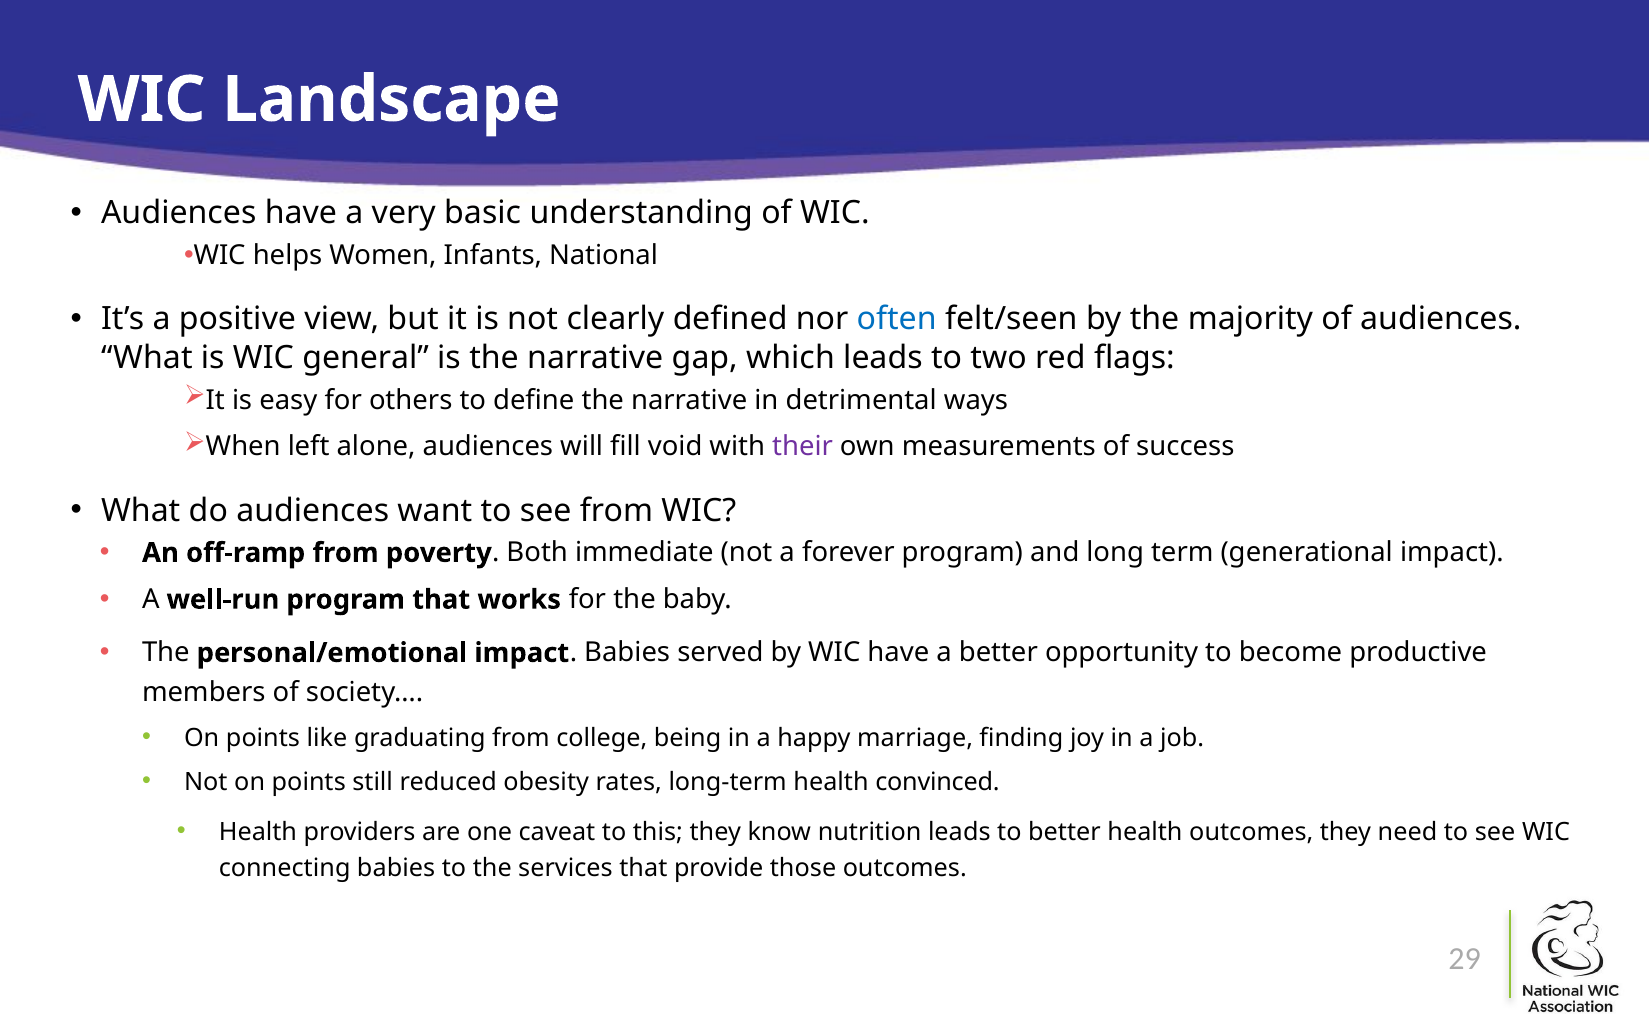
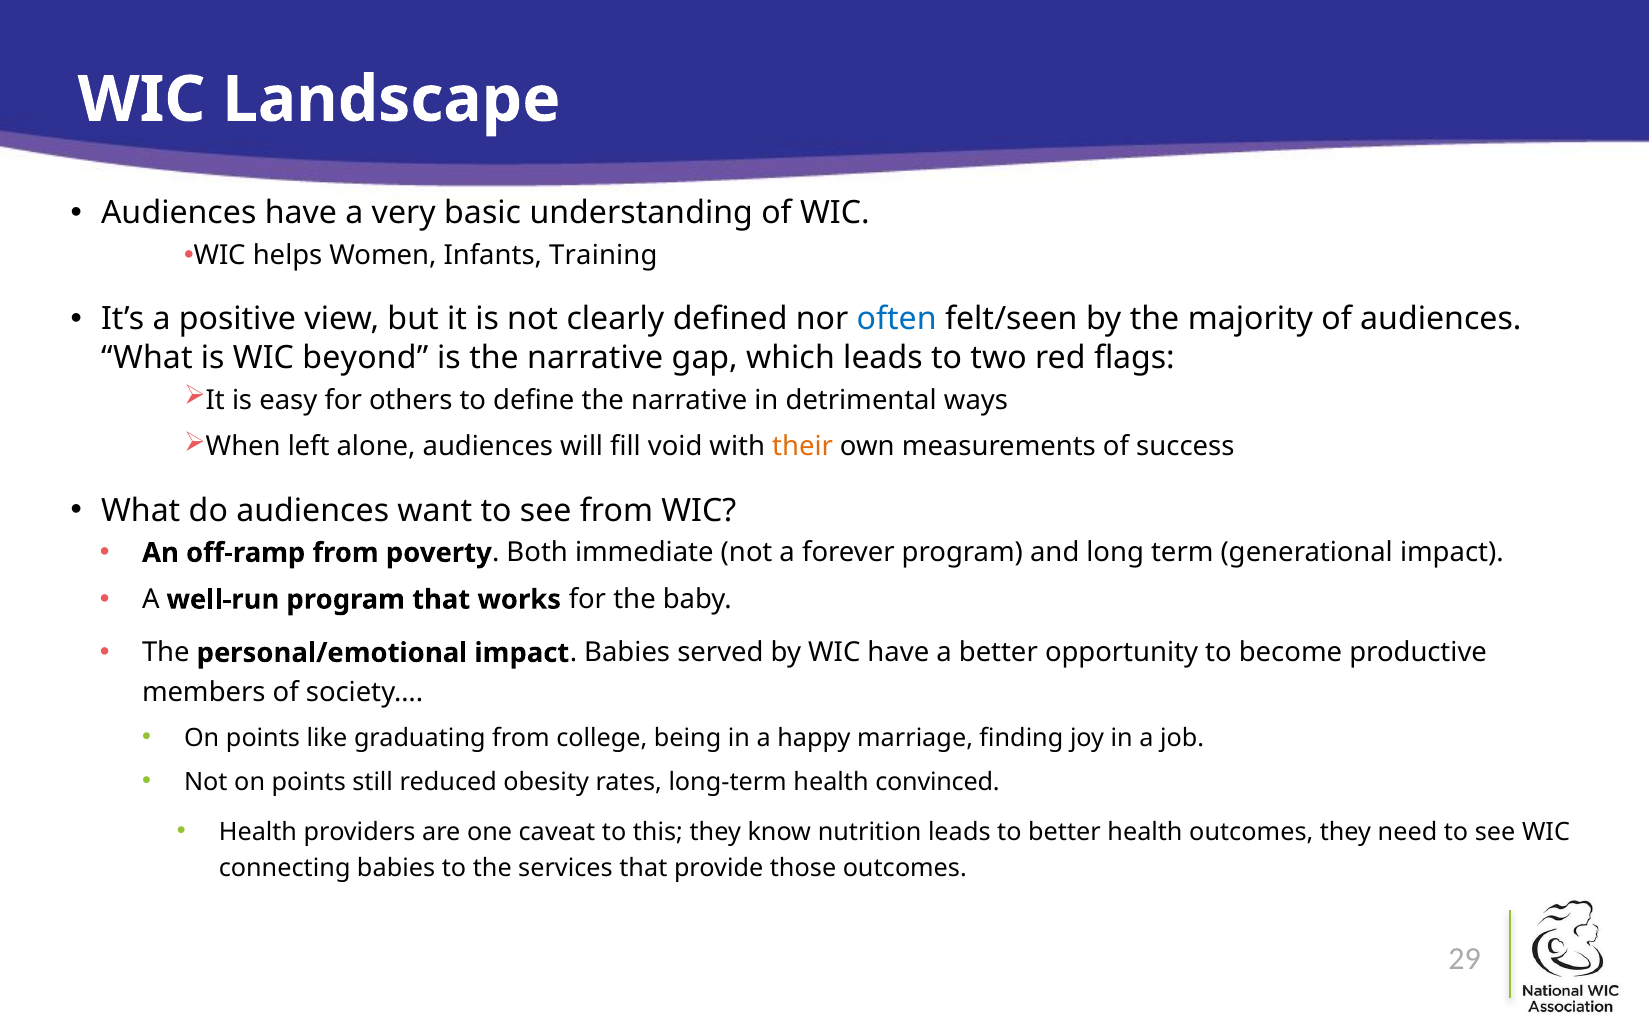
National: National -> Training
general: general -> beyond
their colour: purple -> orange
